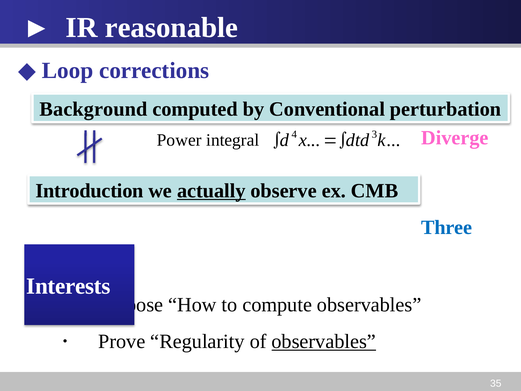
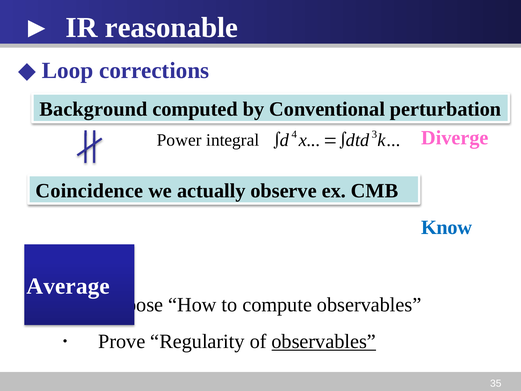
Introduction: Introduction -> Coincidence
actually underline: present -> none
Three: Three -> Know
Interests: Interests -> Average
